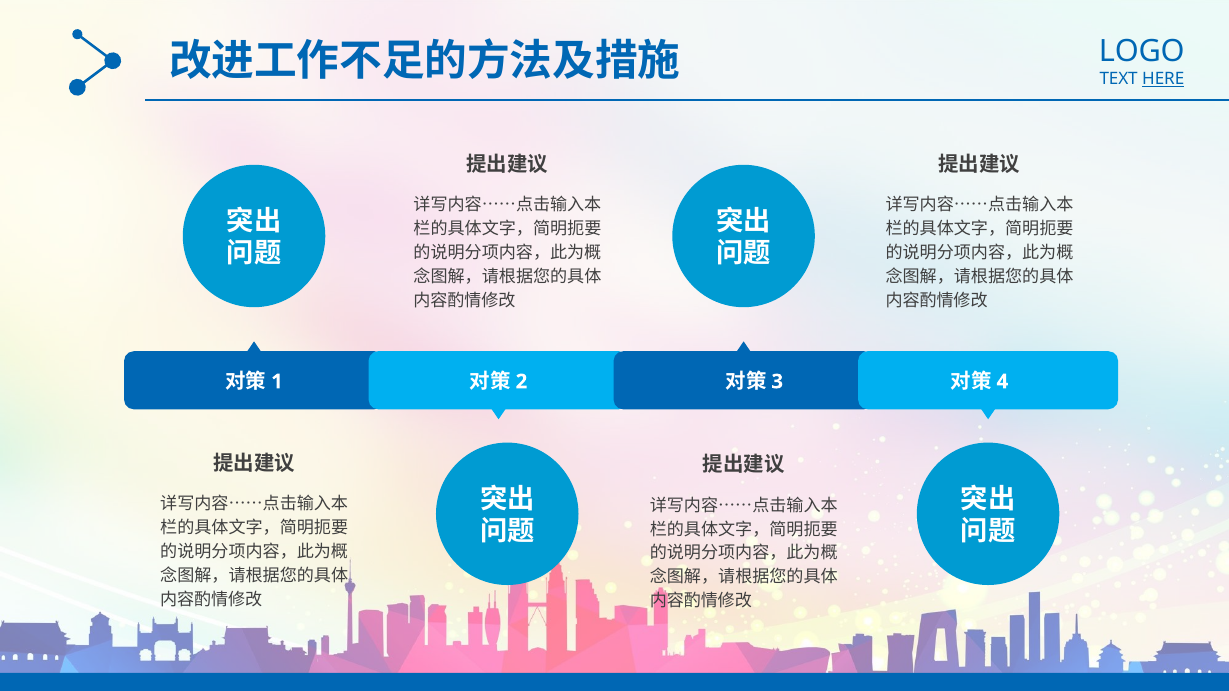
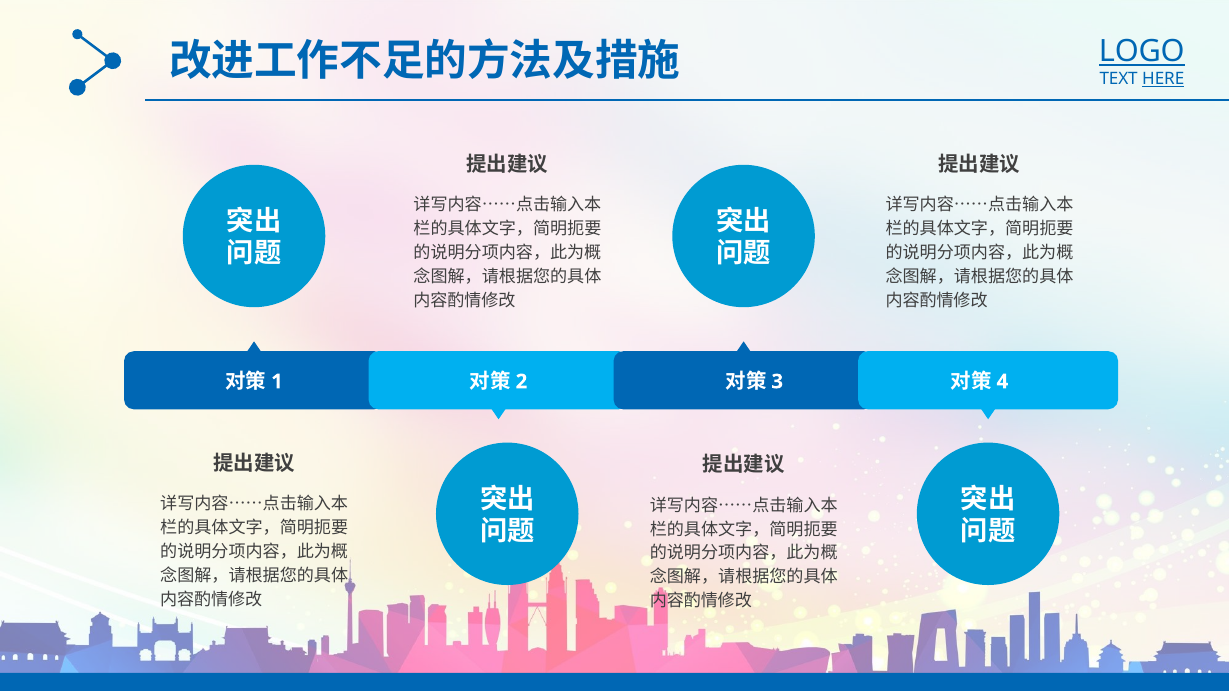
LOGO underline: none -> present
